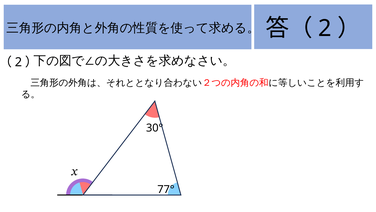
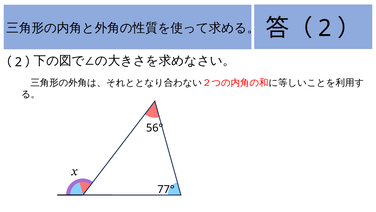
30°: 30° -> 56°
